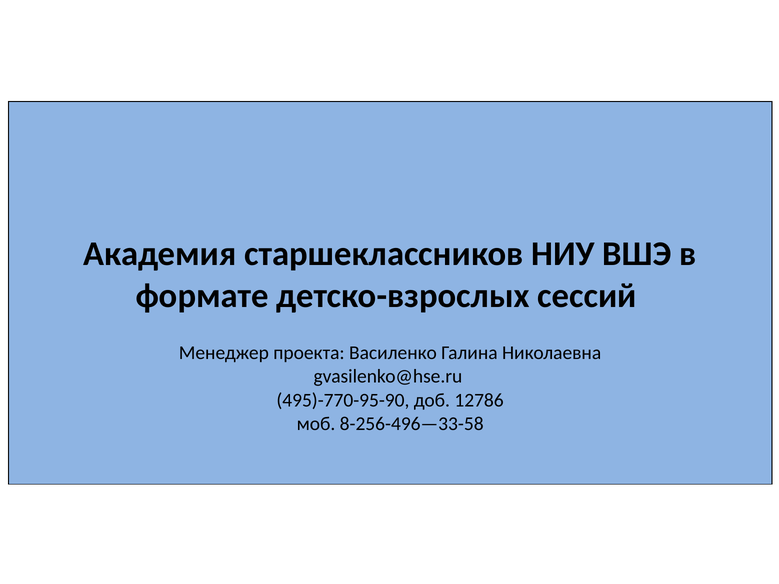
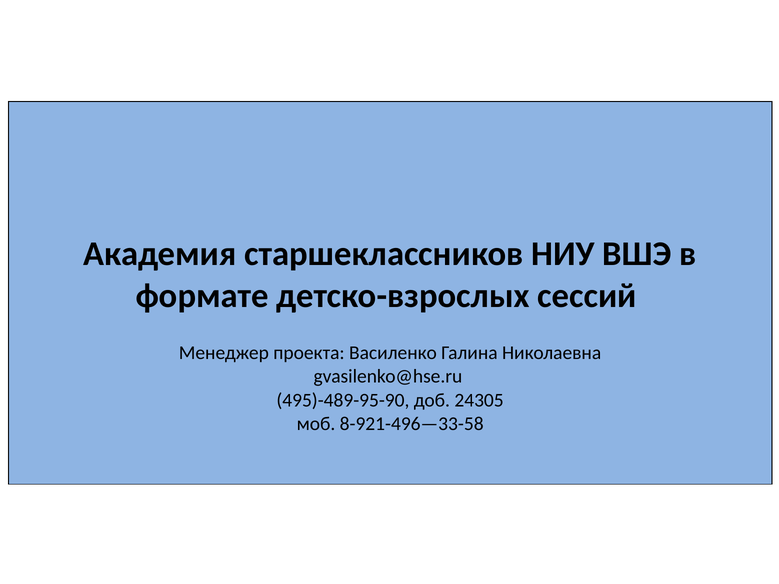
495)-770-95-90: 495)-770-95-90 -> 495)-489-95-90
12786: 12786 -> 24305
8-256-496—33-58: 8-256-496—33-58 -> 8-921-496—33-58
